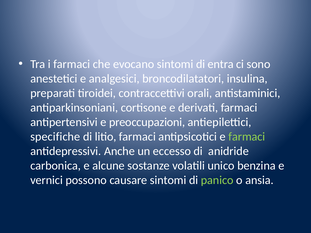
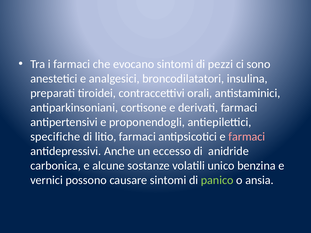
entra: entra -> pezzi
preoccupazioni: preoccupazioni -> proponendogli
farmaci at (247, 137) colour: light green -> pink
